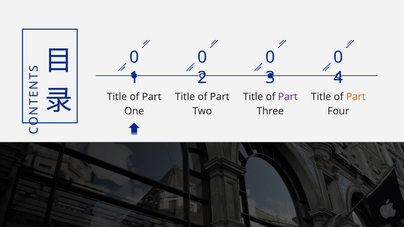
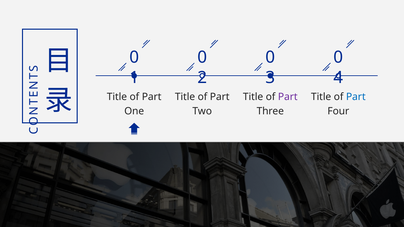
Part at (356, 97) colour: orange -> blue
